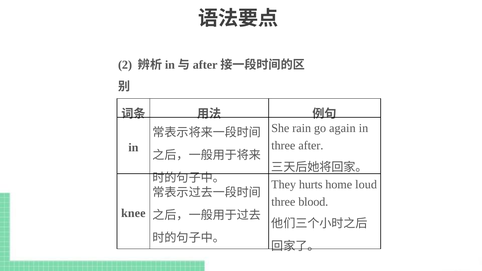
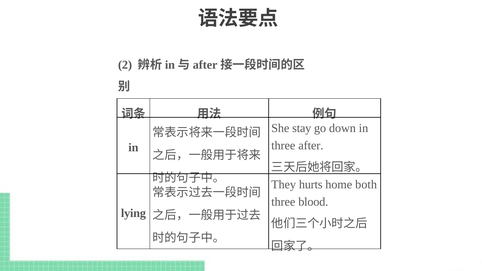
rain: rain -> stay
again: again -> down
loud: loud -> both
knee: knee -> lying
